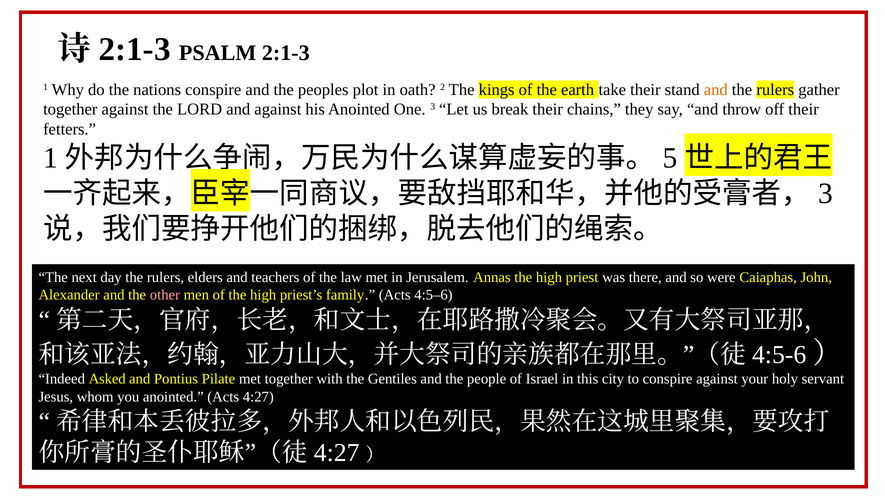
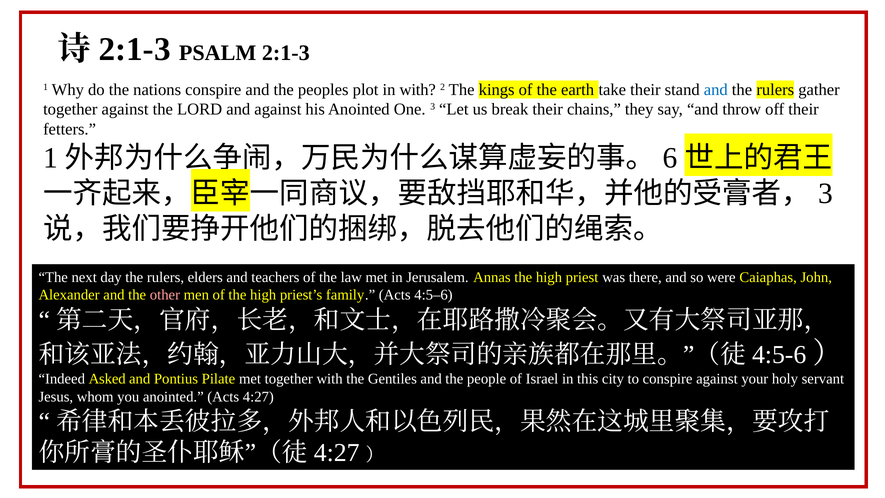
in oath: oath -> with
and at (716, 90) colour: orange -> blue
5: 5 -> 6
